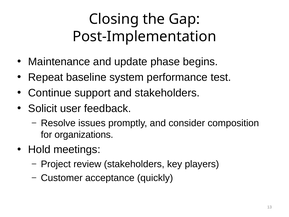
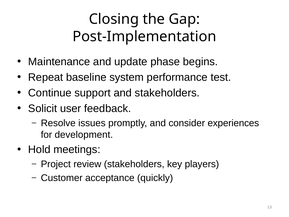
composition: composition -> experiences
organizations: organizations -> development
